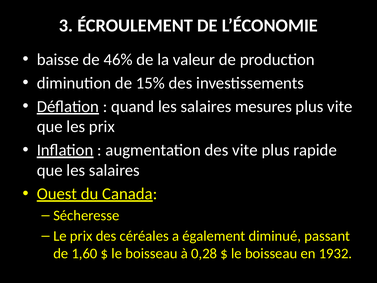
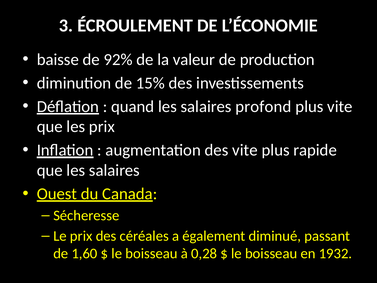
46%: 46% -> 92%
mesures: mesures -> profond
